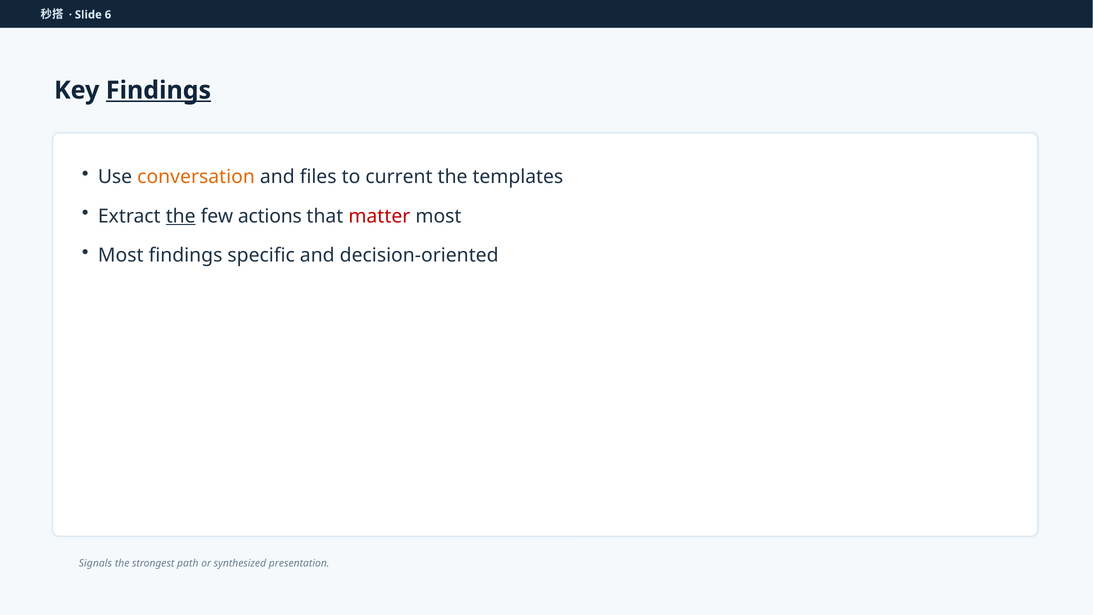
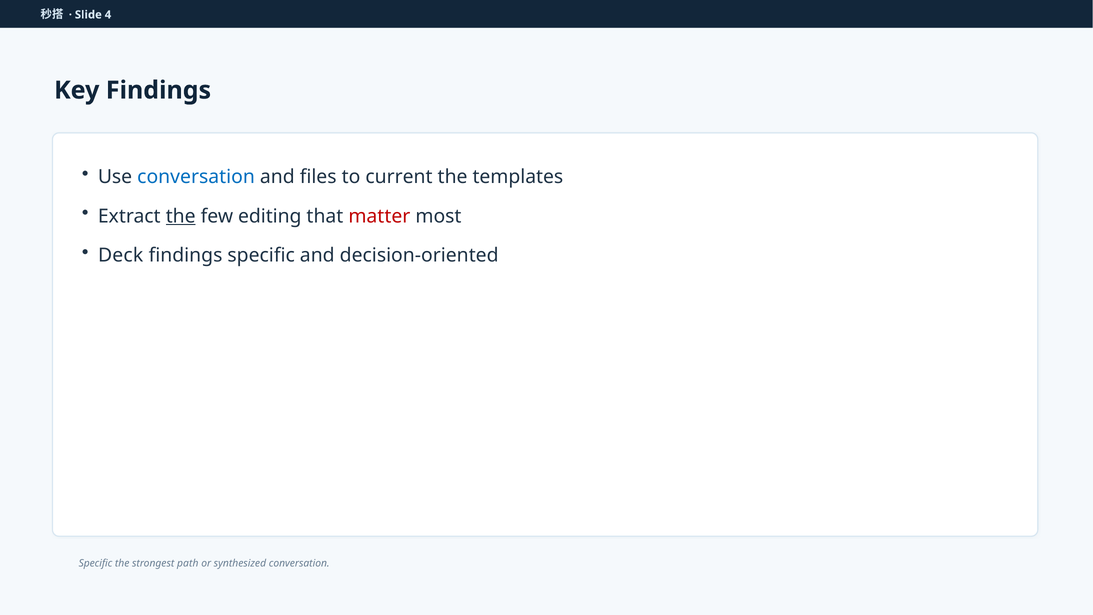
6: 6 -> 4
Findings at (158, 90) underline: present -> none
conversation at (196, 177) colour: orange -> blue
actions: actions -> editing
Most at (121, 255): Most -> Deck
Signals at (95, 563): Signals -> Specific
synthesized presentation: presentation -> conversation
